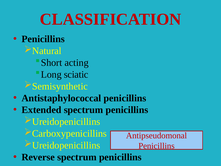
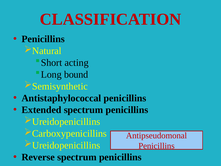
sciatic: sciatic -> bound
